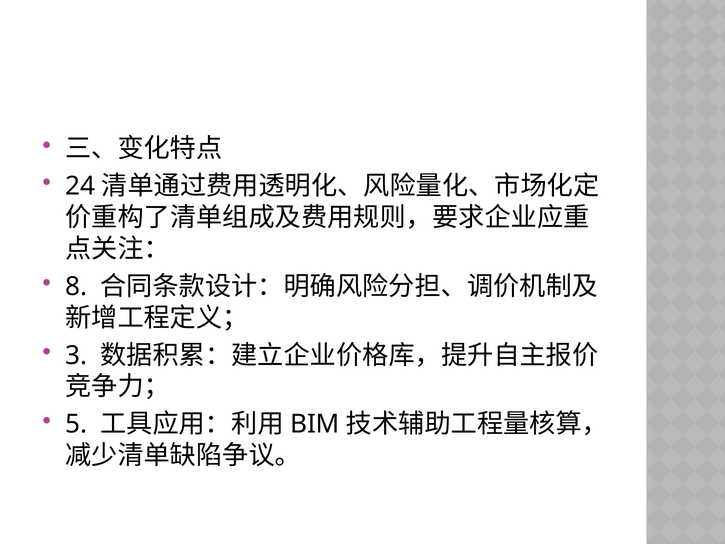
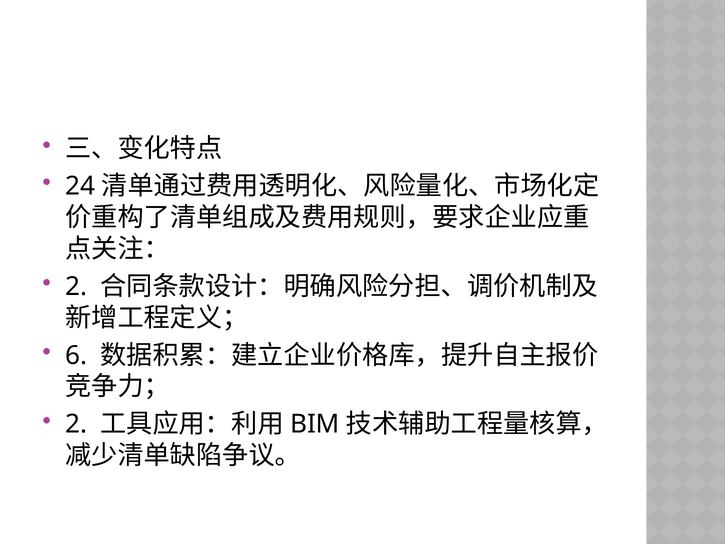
8 at (76, 286): 8 -> 2
3: 3 -> 6
5 at (76, 424): 5 -> 2
